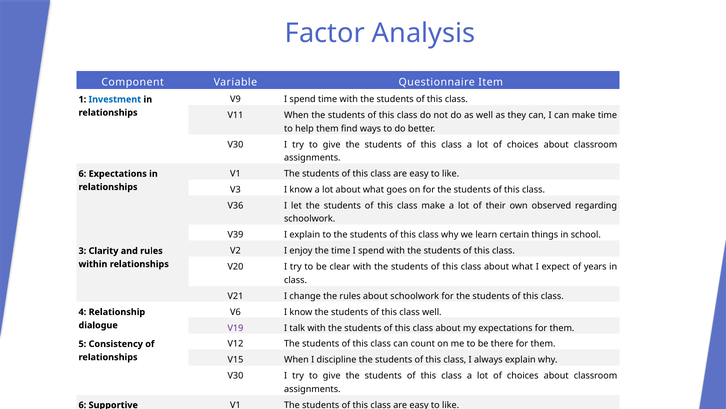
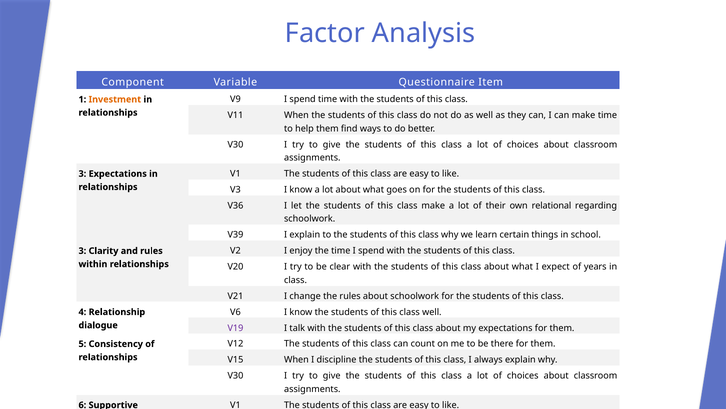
Investment colour: blue -> orange
6 at (82, 174): 6 -> 3
observed: observed -> relational
